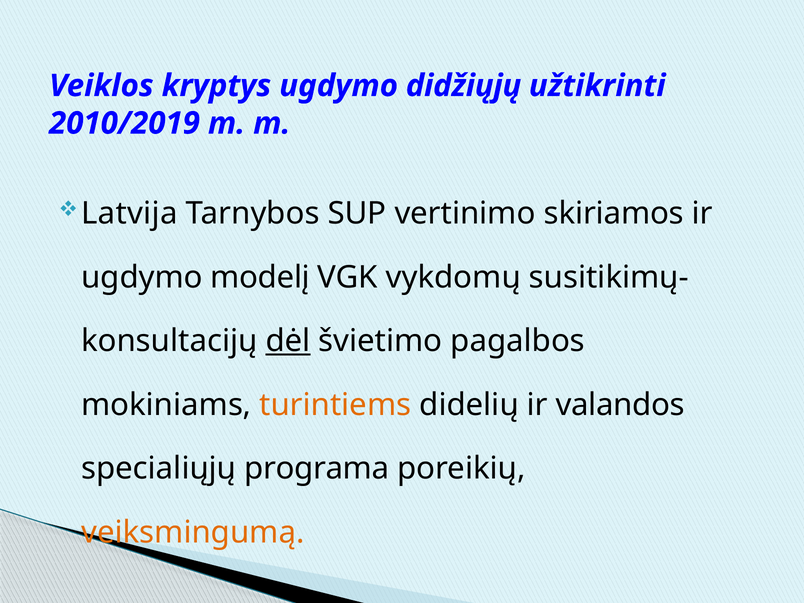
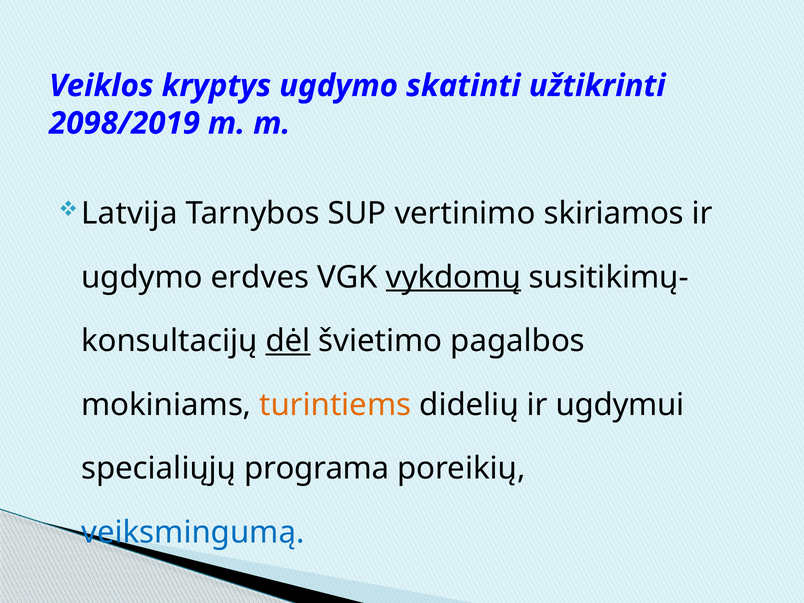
didžiųjų: didžiųjų -> skatinti
2010/2019: 2010/2019 -> 2098/2019
modelį: modelį -> erdves
vykdomų underline: none -> present
valandos: valandos -> ugdymui
veiksmingumą colour: orange -> blue
